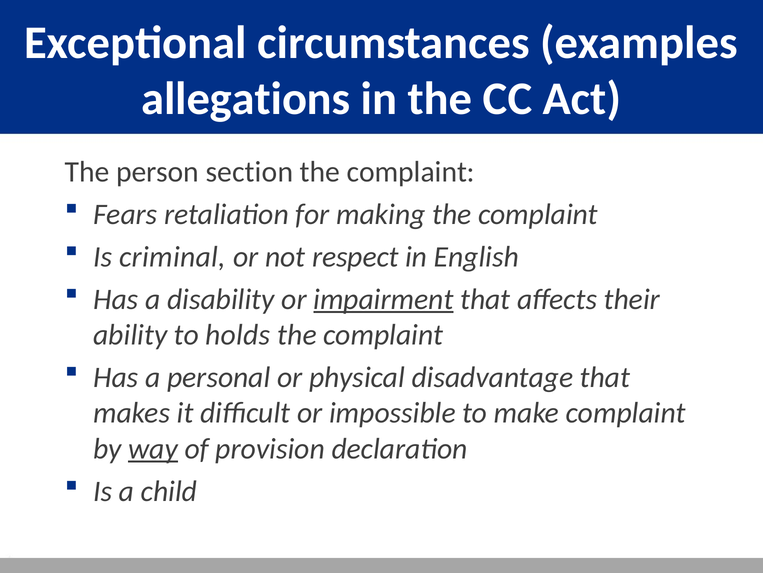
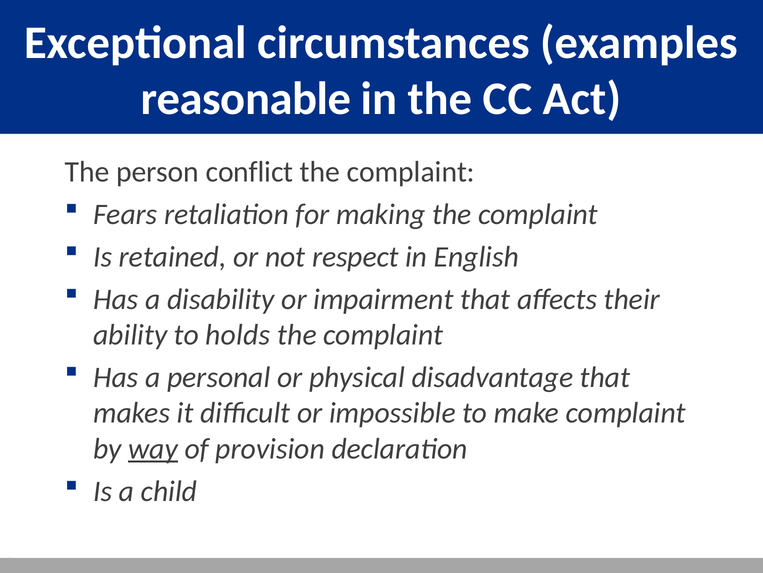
allegations: allegations -> reasonable
section: section -> conflict
criminal: criminal -> retained
impairment underline: present -> none
